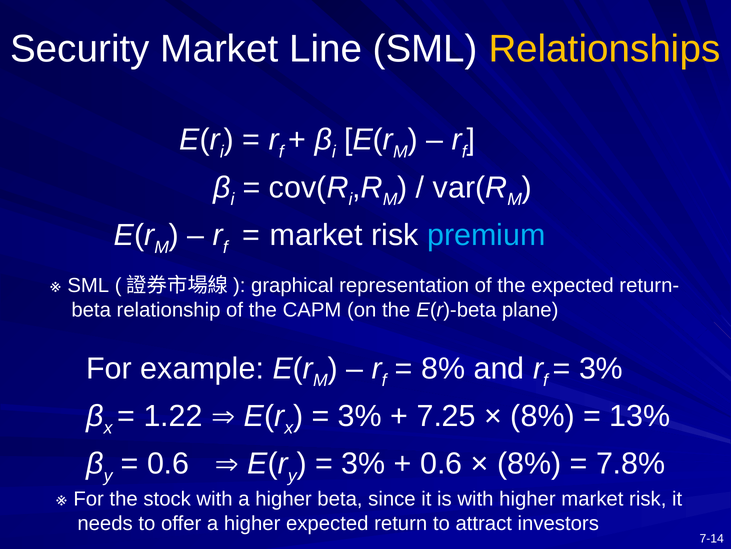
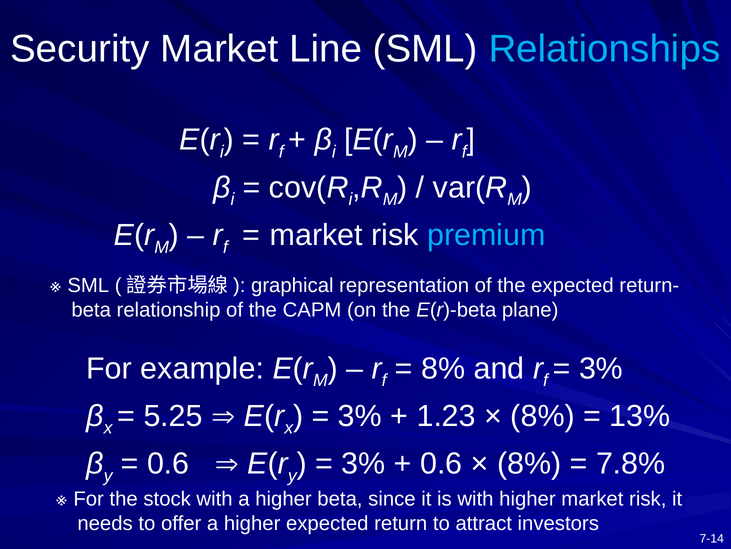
Relationships colour: yellow -> light blue
1.22: 1.22 -> 5.25
7.25: 7.25 -> 1.23
